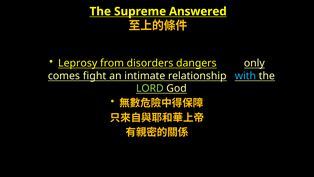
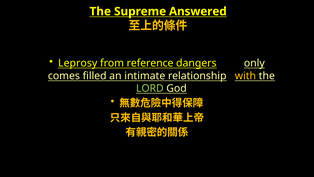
disorders: disorders -> reference
fight: fight -> filled
with colour: light blue -> yellow
